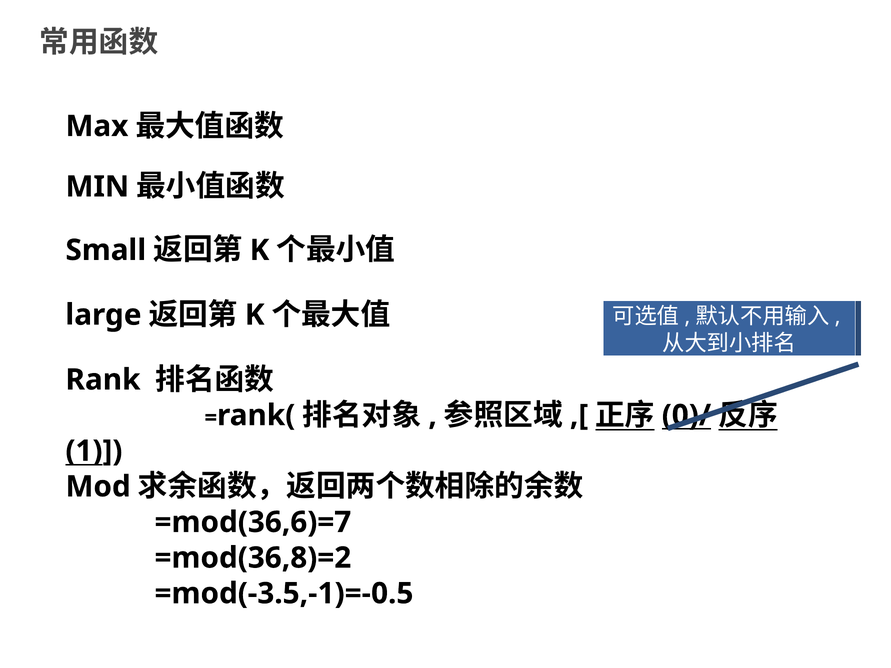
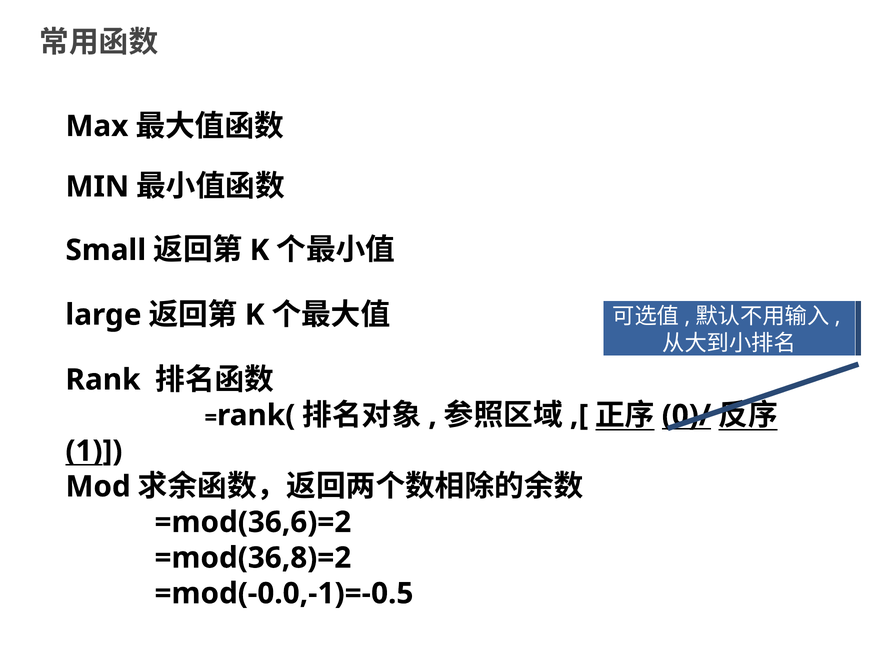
=mod(36,6)=7: =mod(36,6)=7 -> =mod(36,6)=2
=mod(-3.5,-1)=-0.5: =mod(-3.5,-1)=-0.5 -> =mod(-0.0,-1)=-0.5
